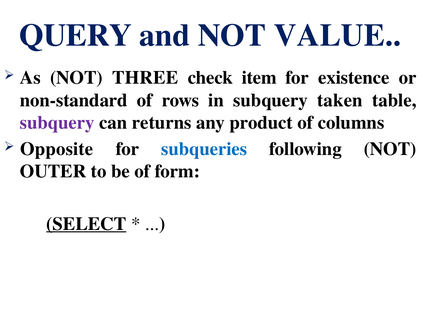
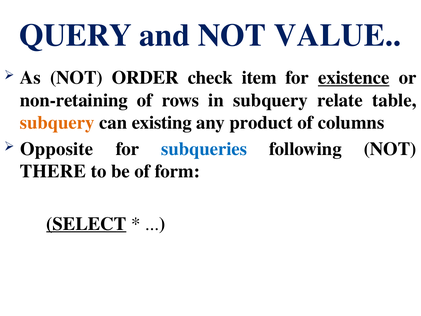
THREE: THREE -> ORDER
existence underline: none -> present
non-standard: non-standard -> non-retaining
taken: taken -> relate
subquery at (57, 123) colour: purple -> orange
returns: returns -> existing
OUTER: OUTER -> THERE
